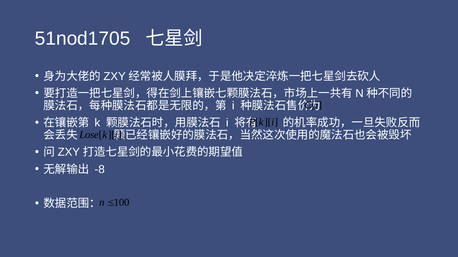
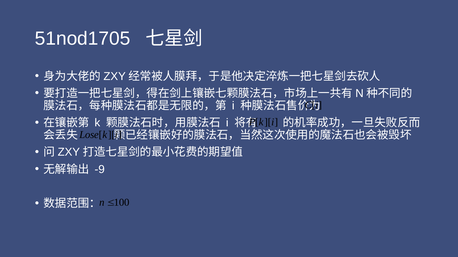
-8: -8 -> -9
